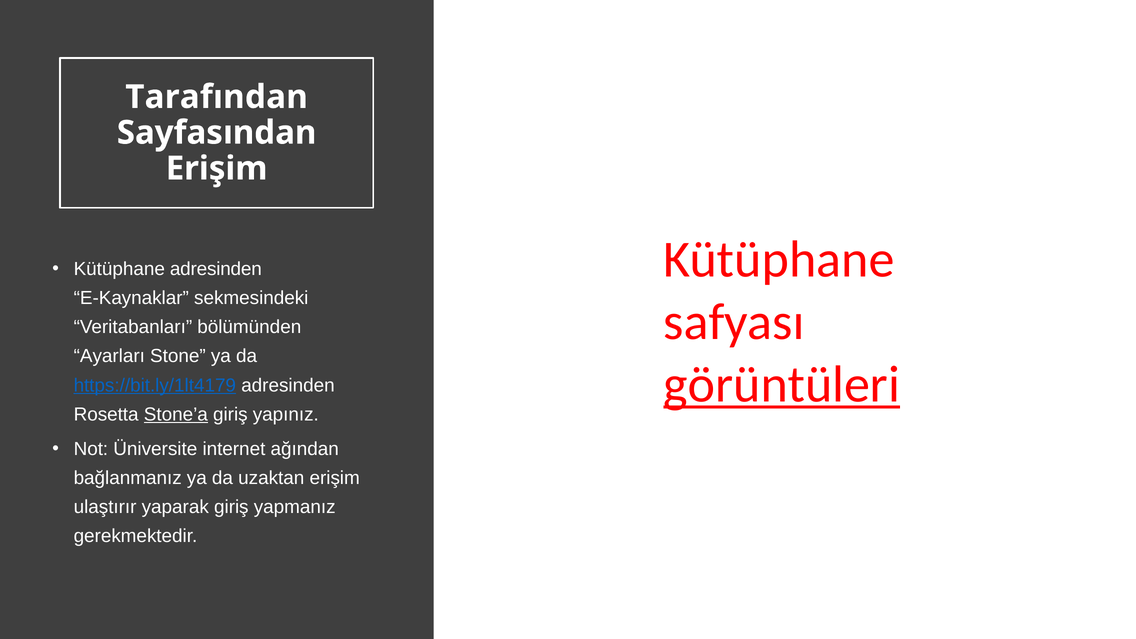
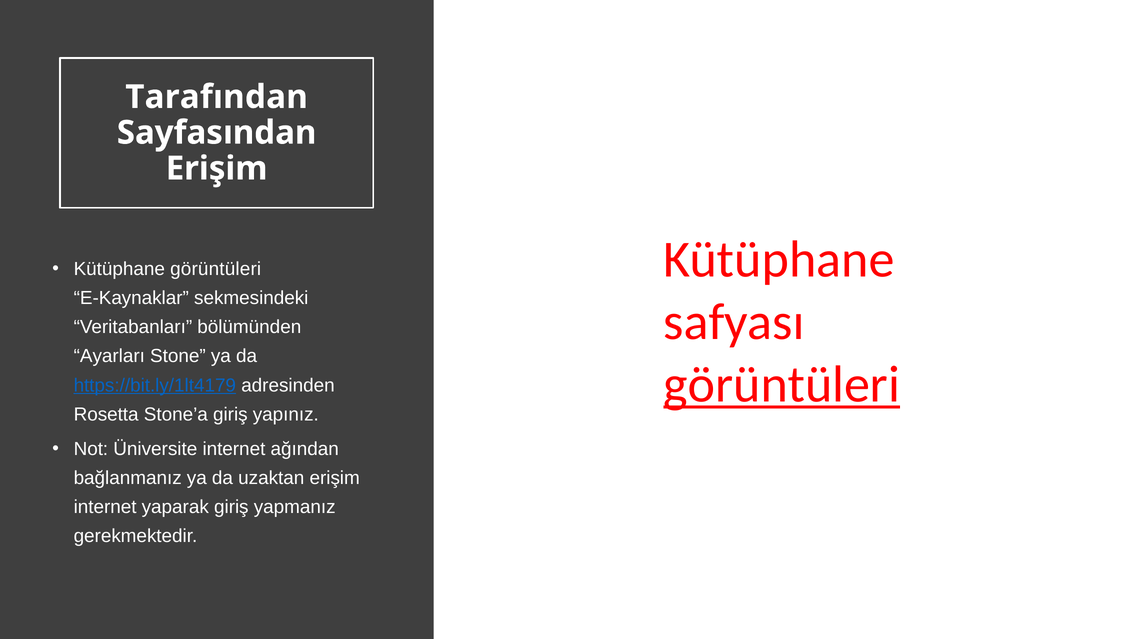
Kütüphane adresinden: adresinden -> görüntüleri
Stone’a underline: present -> none
ulaştırır at (105, 507): ulaştırır -> internet
